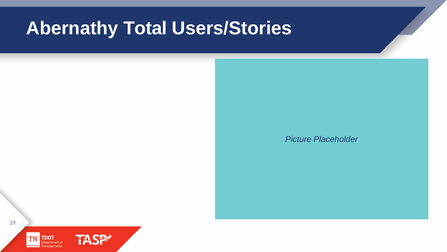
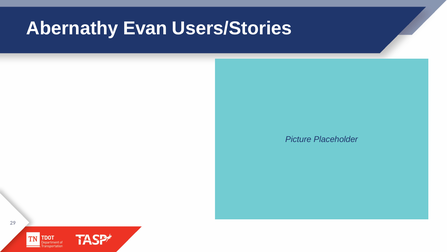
Total: Total -> Evan
